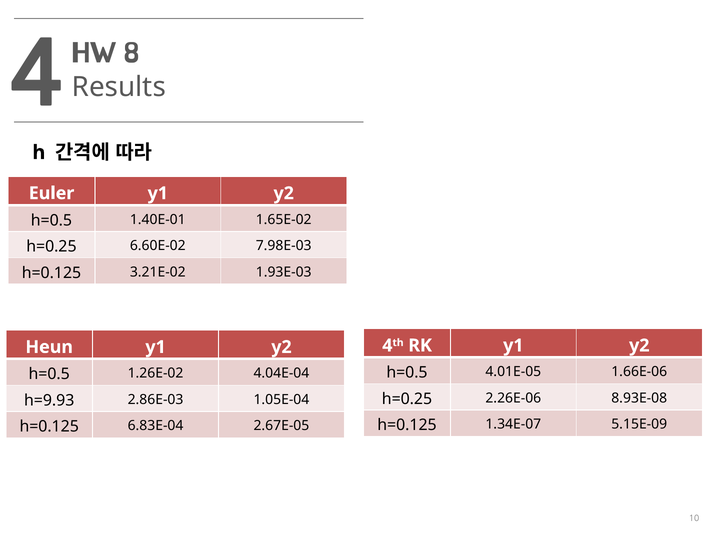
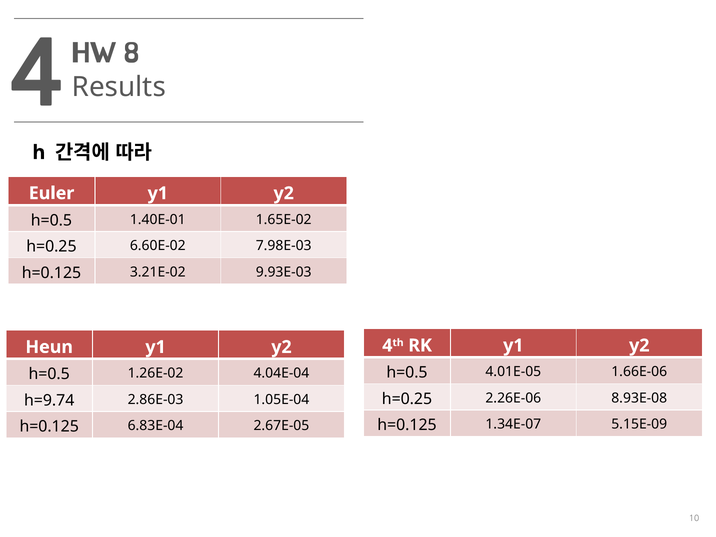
1.93E-03: 1.93E-03 -> 9.93E-03
h=9.93: h=9.93 -> h=9.74
